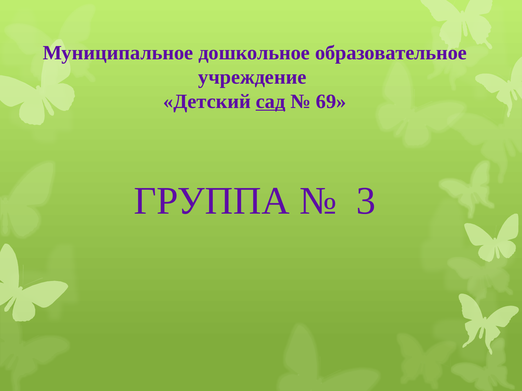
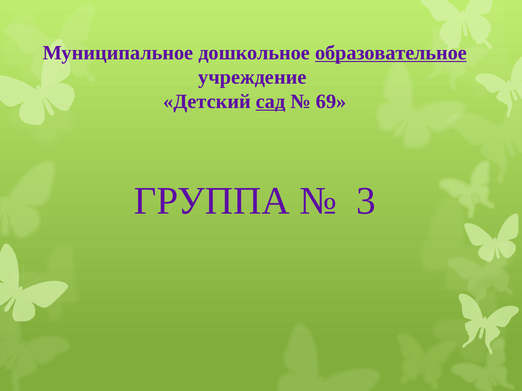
образовательное underline: none -> present
